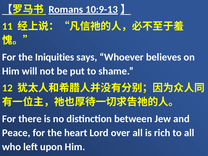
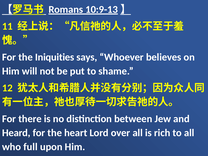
Peace: Peace -> Heard
left: left -> full
